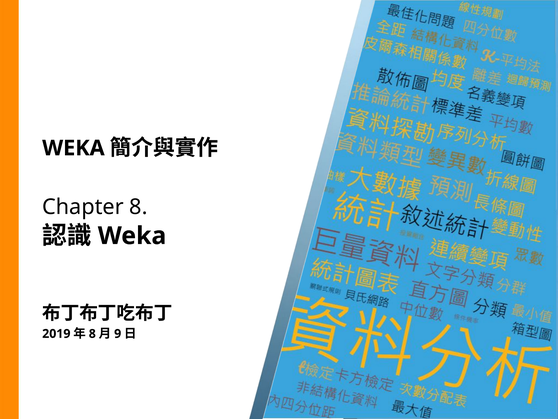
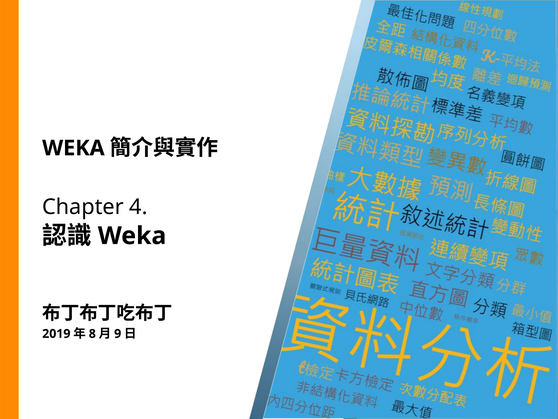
Chapter 8: 8 -> 4
